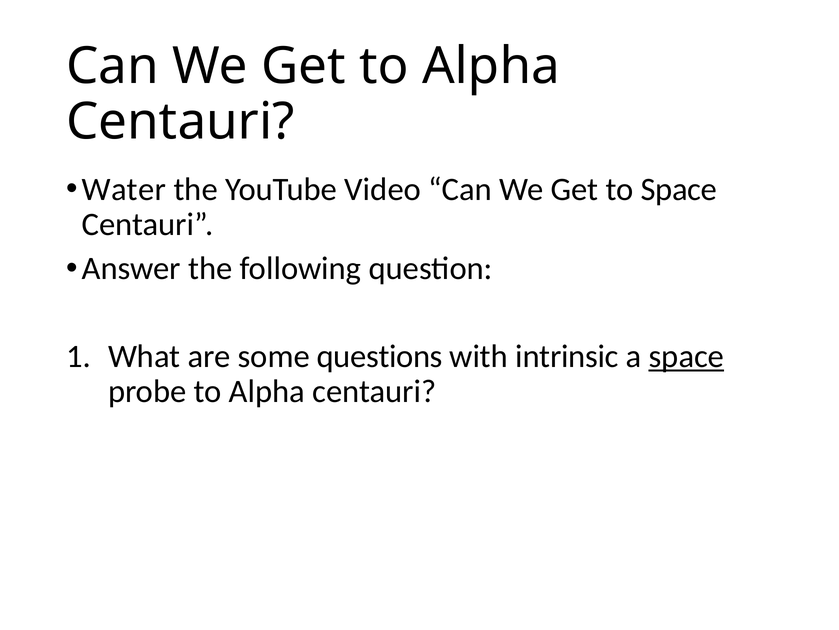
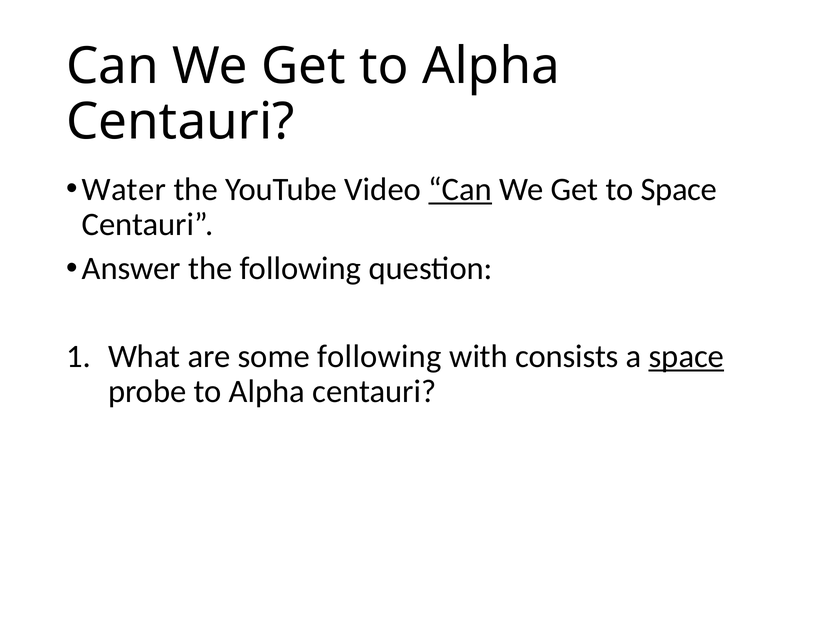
Can at (460, 189) underline: none -> present
some questions: questions -> following
intrinsic: intrinsic -> consists
